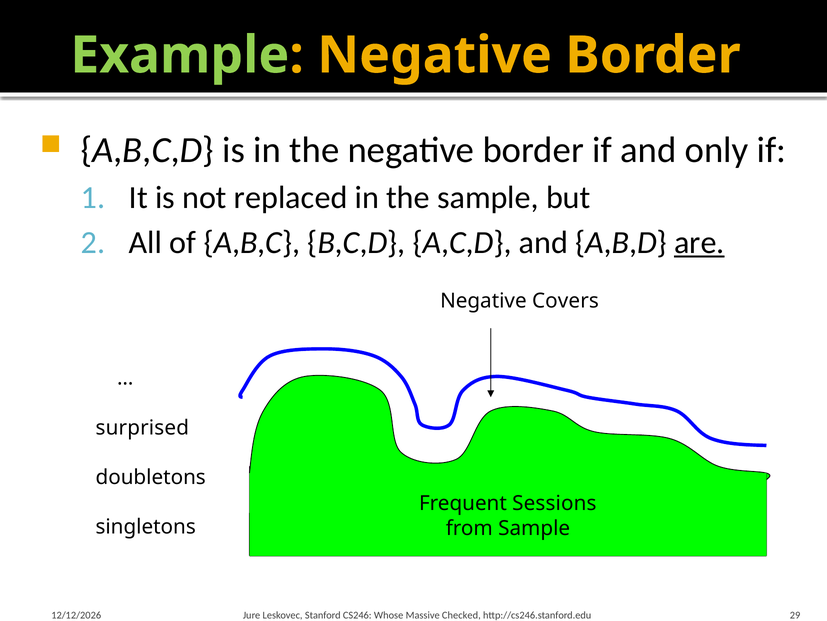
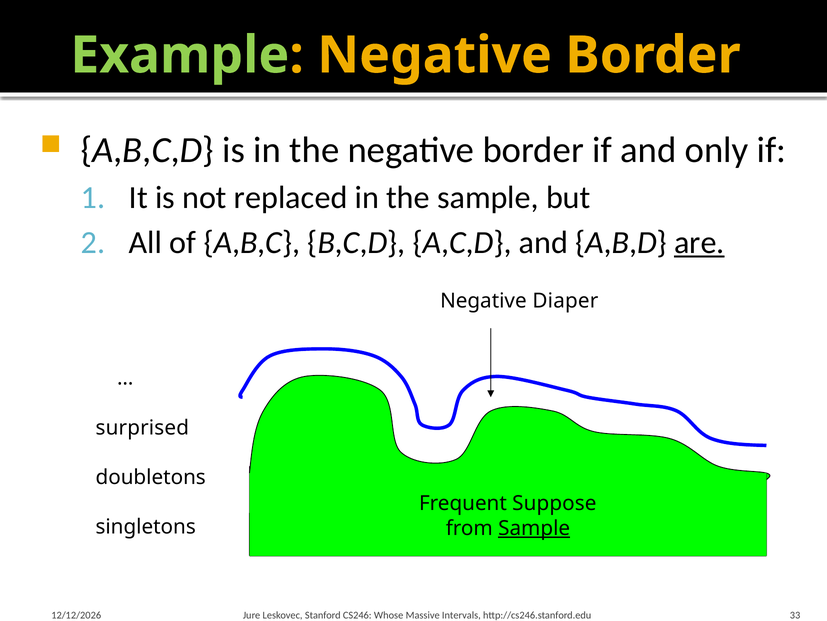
Covers: Covers -> Diaper
Sessions: Sessions -> Suppose
Sample at (534, 528) underline: none -> present
Checked: Checked -> Intervals
29: 29 -> 33
